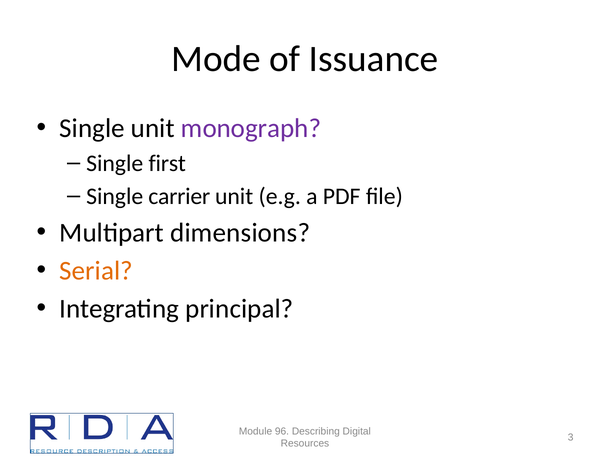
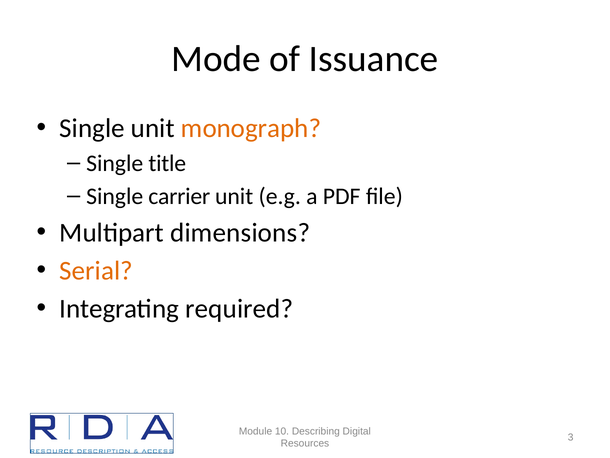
monograph colour: purple -> orange
first: first -> title
principal: principal -> required
96: 96 -> 10
